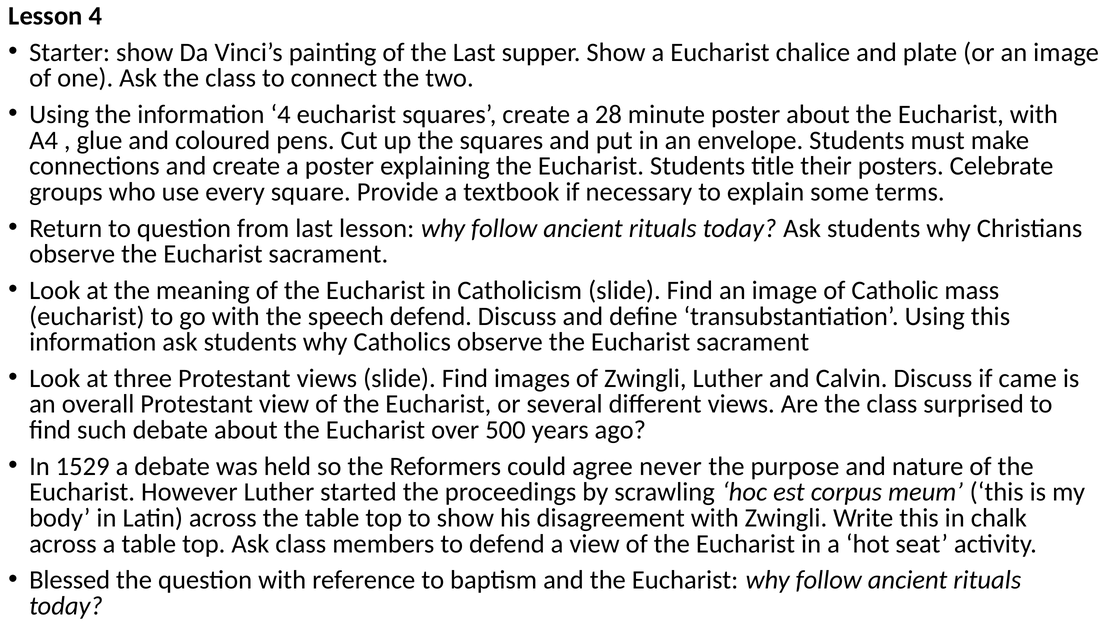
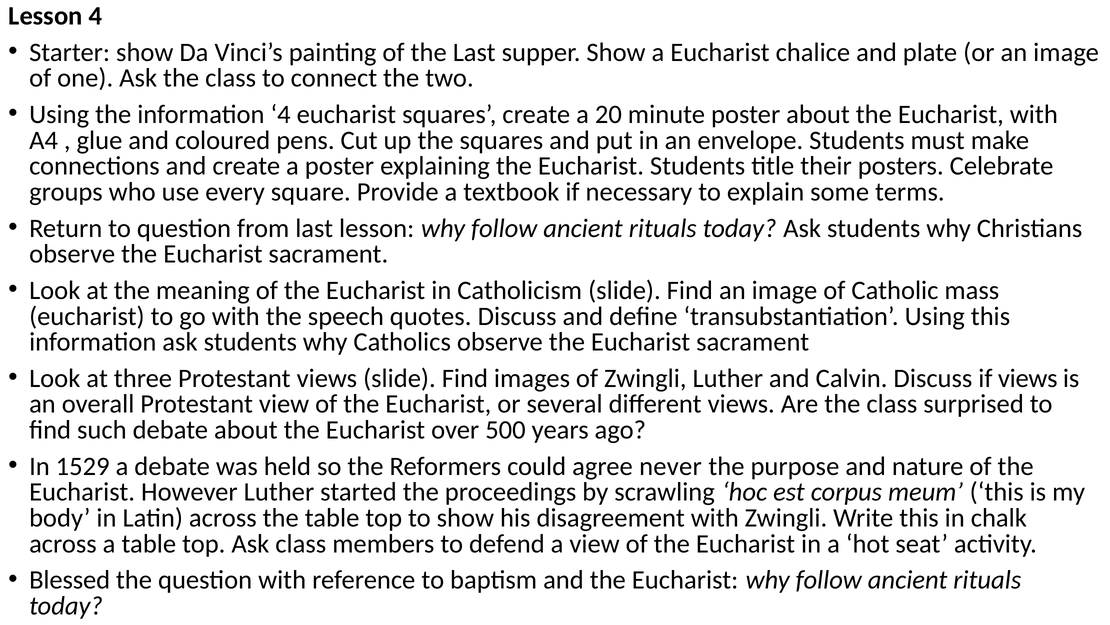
28: 28 -> 20
speech defend: defend -> quotes
if came: came -> views
